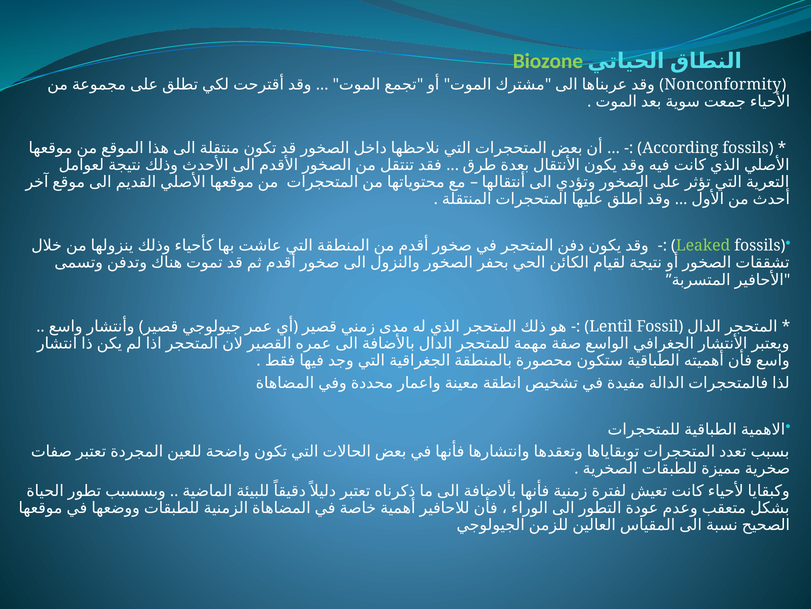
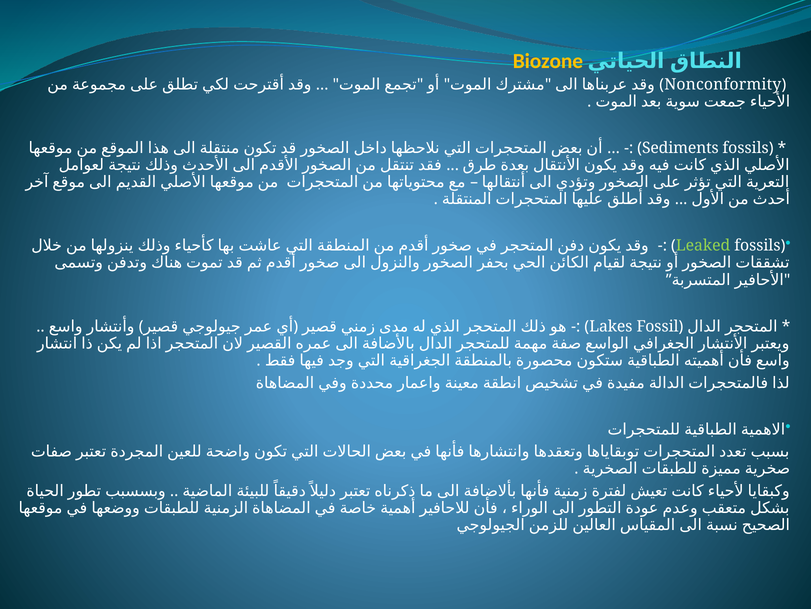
Biozone colour: light green -> yellow
According: According -> Sediments
Lentil: Lentil -> Lakes
